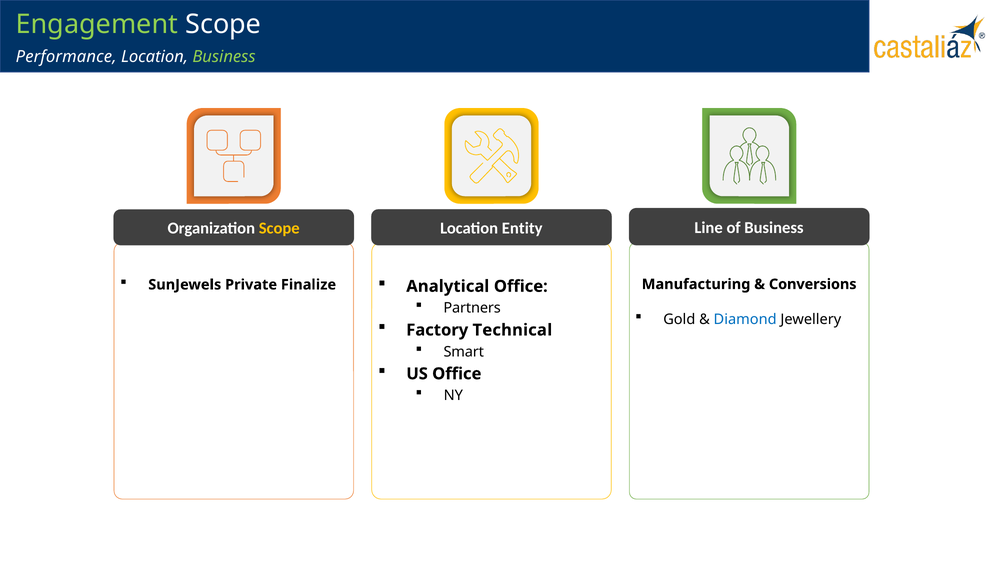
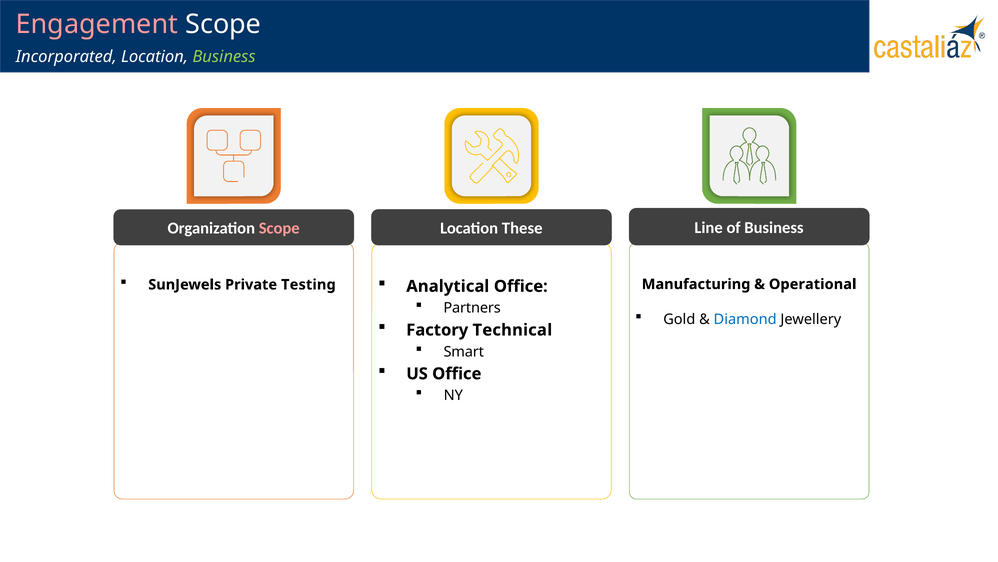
Engagement colour: light green -> pink
Performance: Performance -> Incorporated
Scope at (279, 228) colour: yellow -> pink
Entity: Entity -> These
Finalize: Finalize -> Testing
Conversions: Conversions -> Operational
